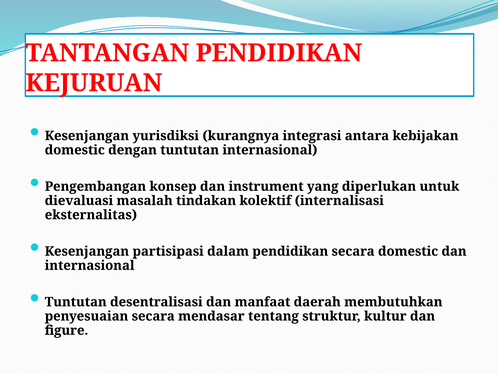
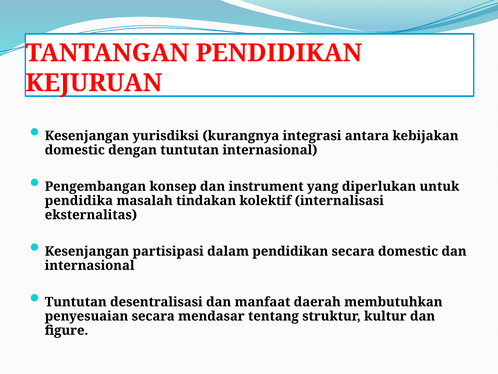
dievaluasi: dievaluasi -> pendidika
